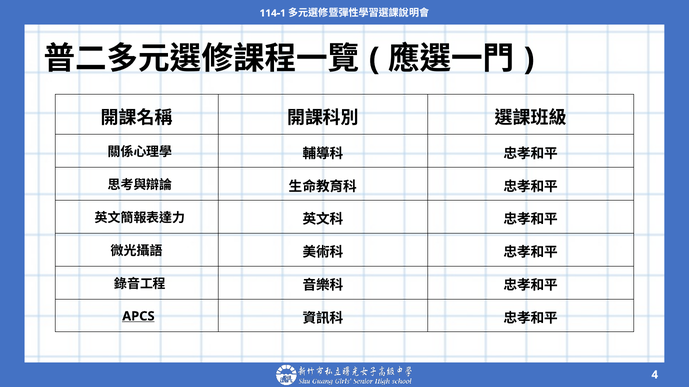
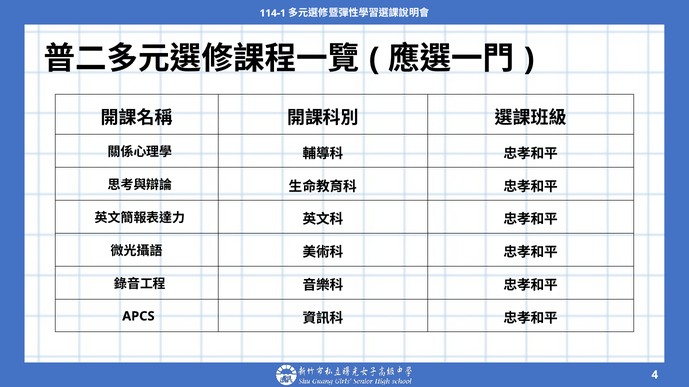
APCS underline: present -> none
